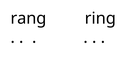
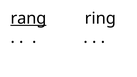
rang underline: none -> present
